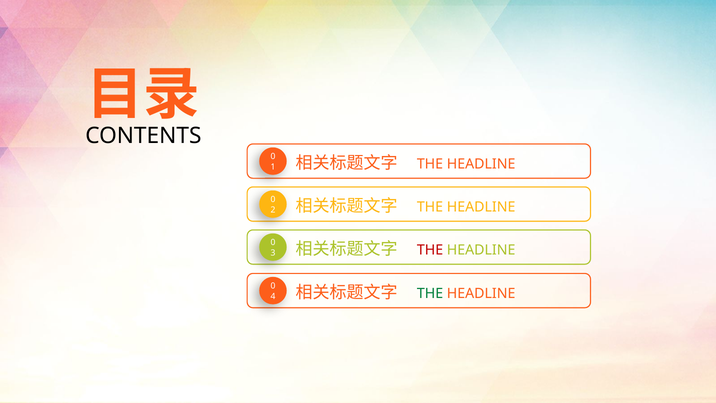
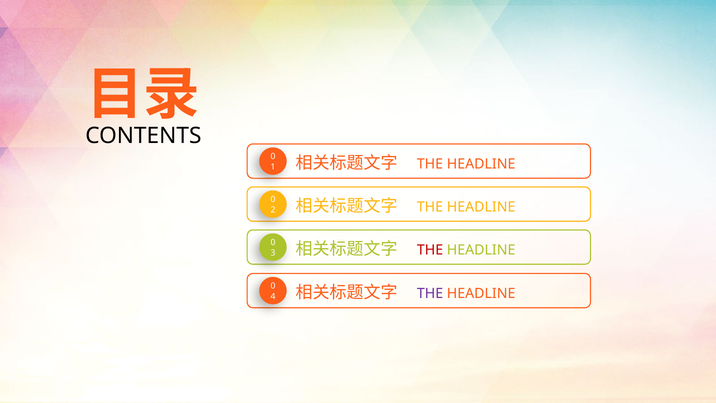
THE at (430, 293) colour: green -> purple
